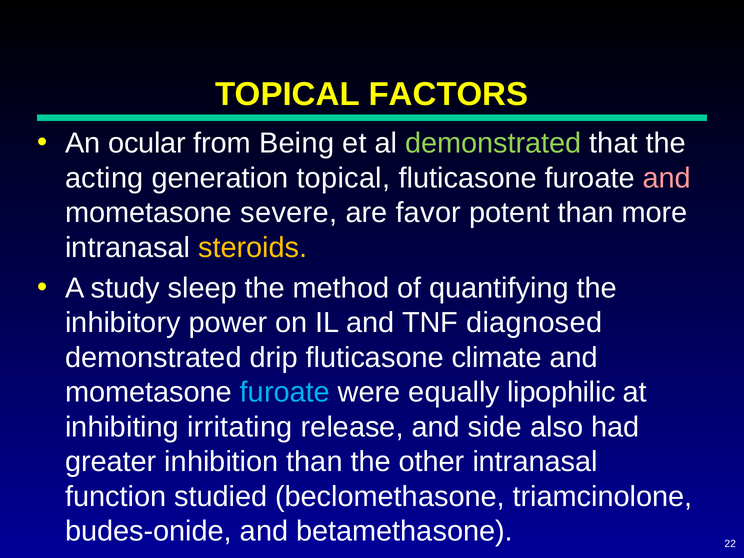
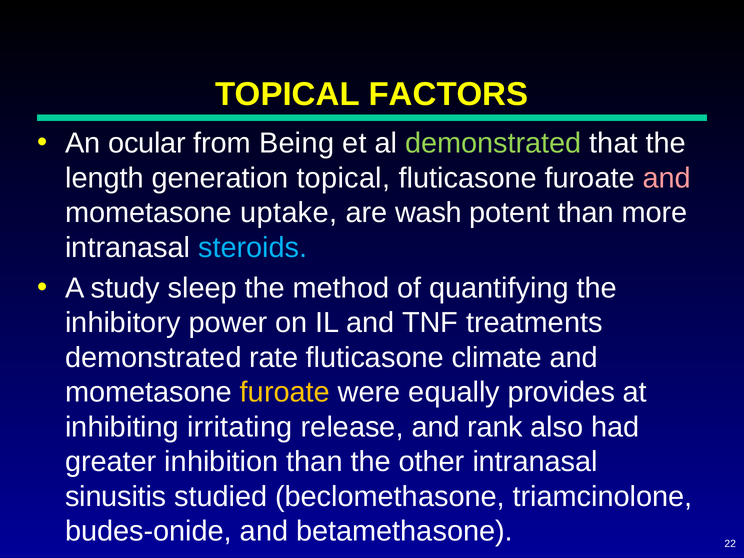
acting: acting -> length
severe: severe -> uptake
favor: favor -> wash
steroids colour: yellow -> light blue
diagnosed: diagnosed -> treatments
drip: drip -> rate
furoate at (285, 392) colour: light blue -> yellow
lipophilic: lipophilic -> provides
side: side -> rank
function: function -> sinusitis
